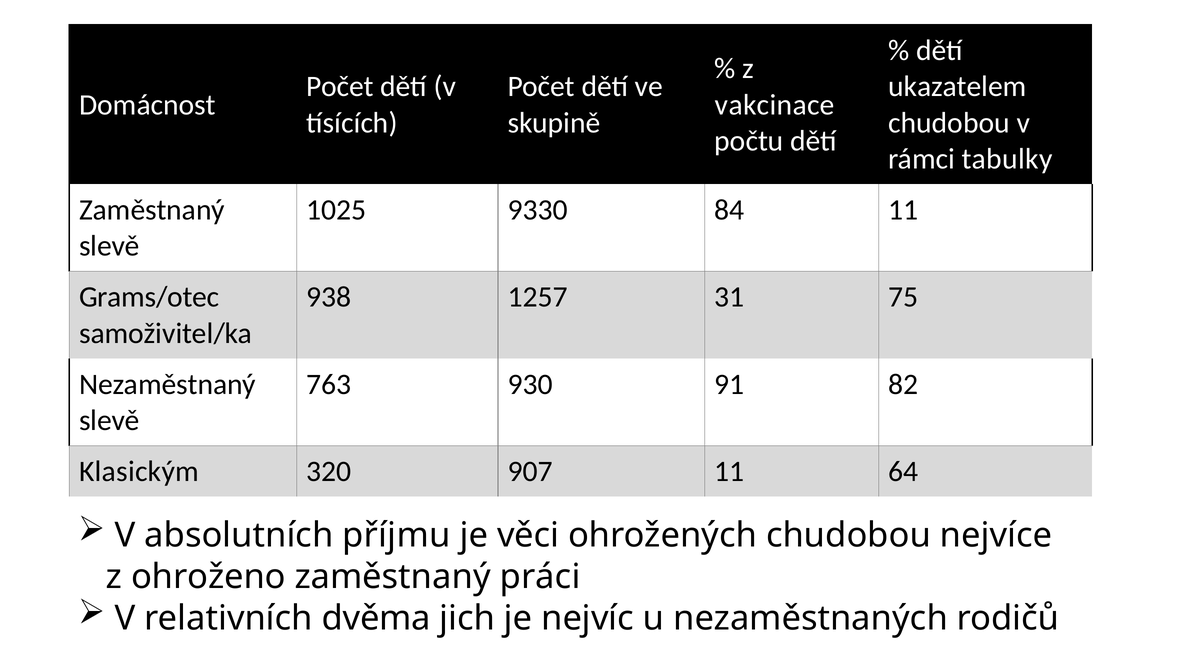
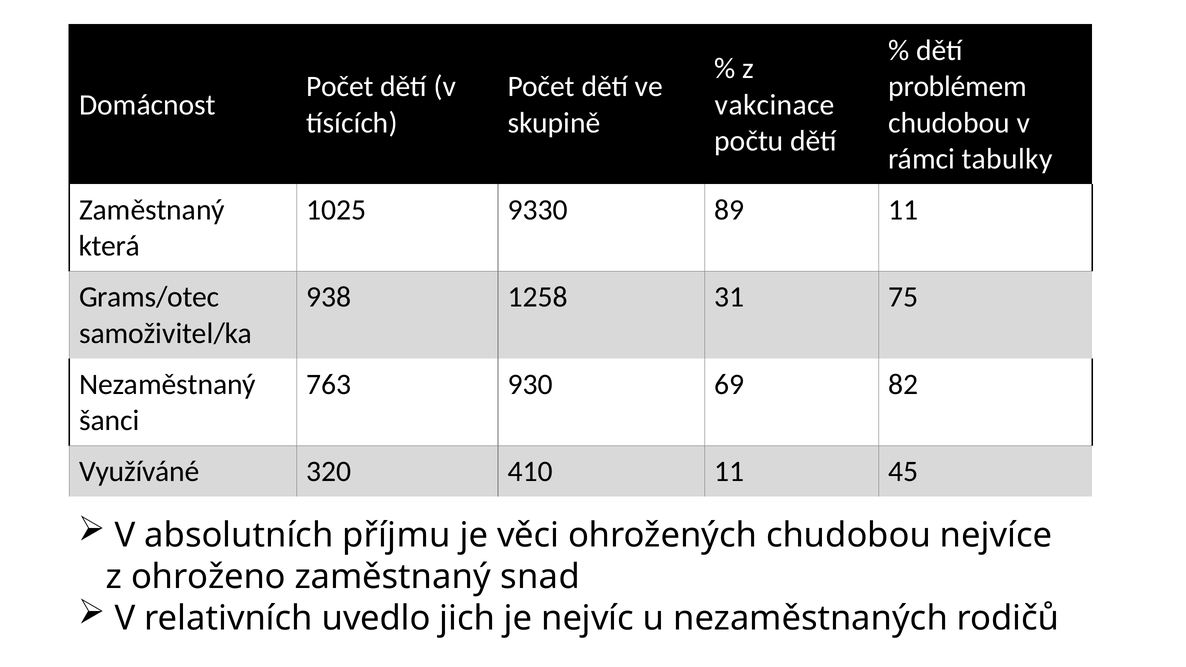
ukazatelem: ukazatelem -> problémem
84: 84 -> 89
slevě at (109, 246): slevě -> která
1257: 1257 -> 1258
91: 91 -> 69
slevě at (109, 420): slevě -> šanci
Klasickým: Klasickým -> Využíváné
907: 907 -> 410
64: 64 -> 45
práci: práci -> snad
dvěma: dvěma -> uvedlo
